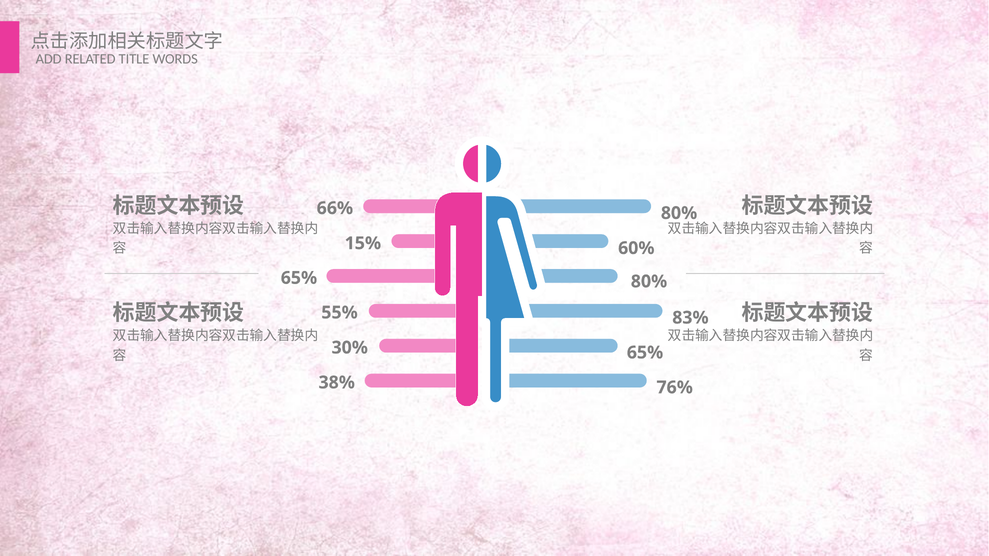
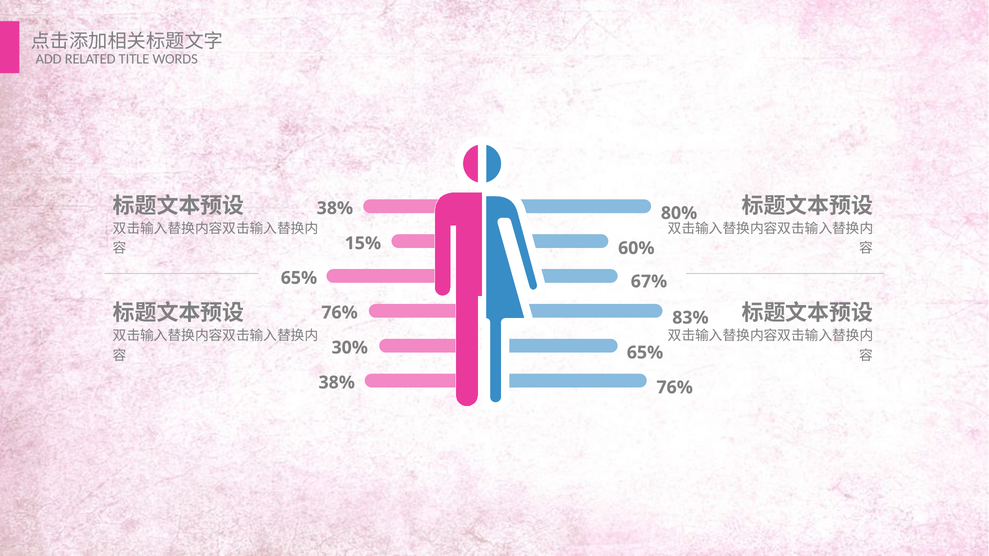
66% at (335, 208): 66% -> 38%
80% at (649, 282): 80% -> 67%
55% at (339, 313): 55% -> 76%
